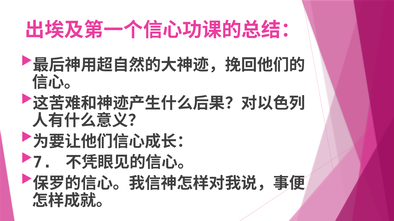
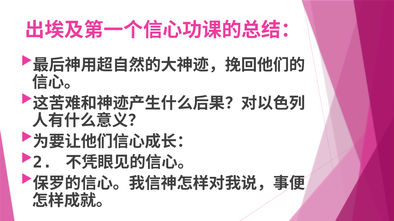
7: 7 -> 2
